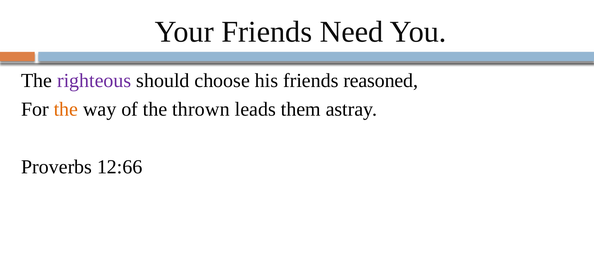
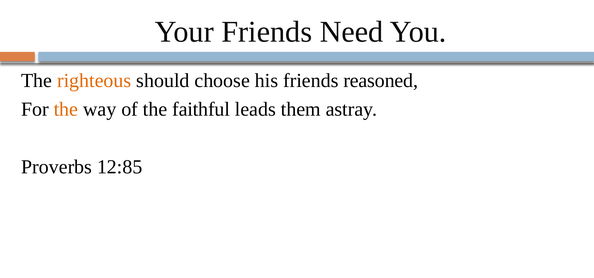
righteous colour: purple -> orange
thrown: thrown -> faithful
12:66: 12:66 -> 12:85
